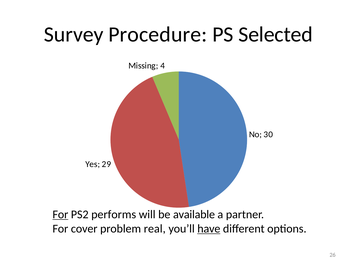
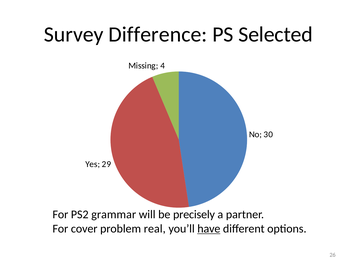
Procedure: Procedure -> Difference
For at (60, 215) underline: present -> none
performs: performs -> grammar
available: available -> precisely
